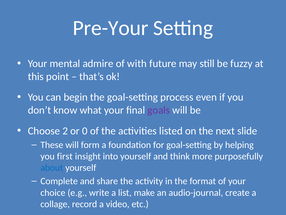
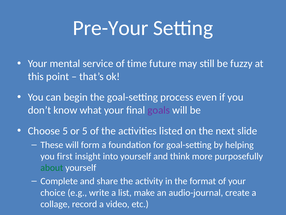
admire: admire -> service
with: with -> time
Choose 2: 2 -> 5
or 0: 0 -> 5
about colour: blue -> green
